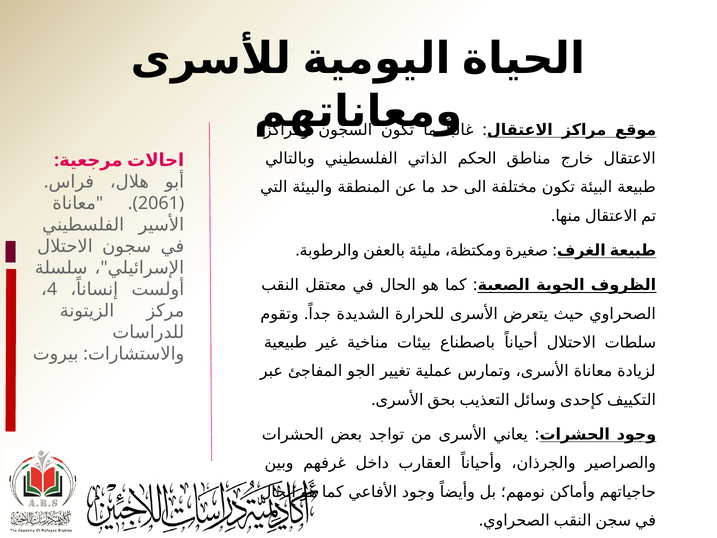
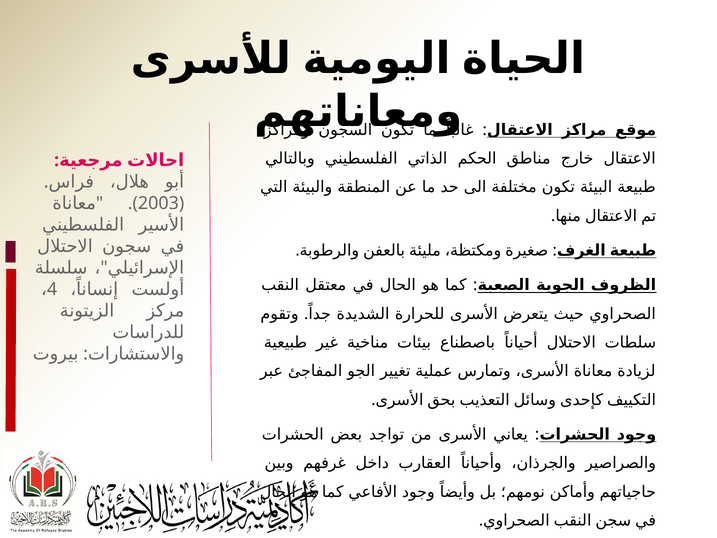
2061: 2061 -> 2003
